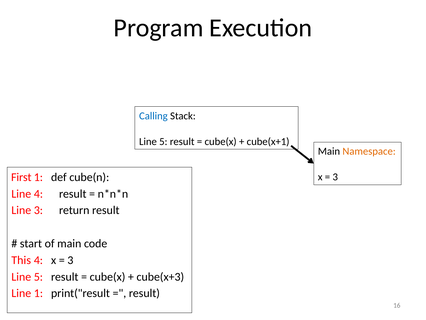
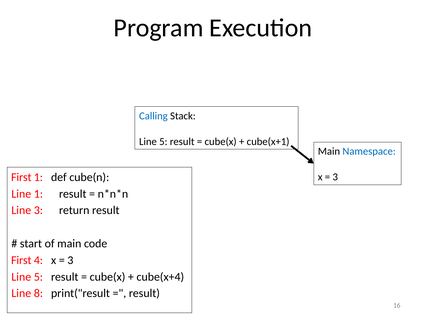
Namespace colour: orange -> blue
Line 4: 4 -> 1
This at (21, 260): This -> First
cube(x+3: cube(x+3 -> cube(x+4
Line 1: 1 -> 8
